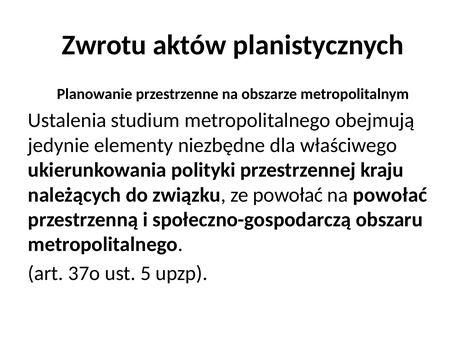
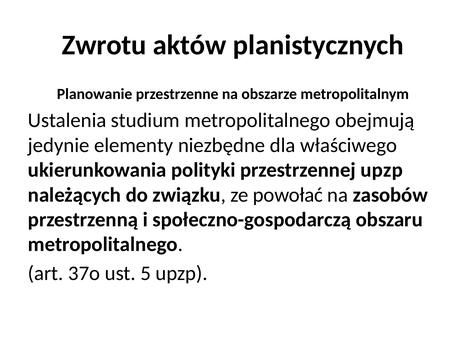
przestrzennej kraju: kraju -> upzp
na powołać: powołać -> zasobów
